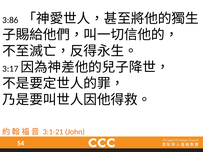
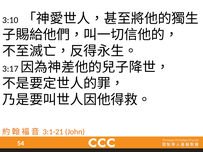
3:86: 3:86 -> 3:10
